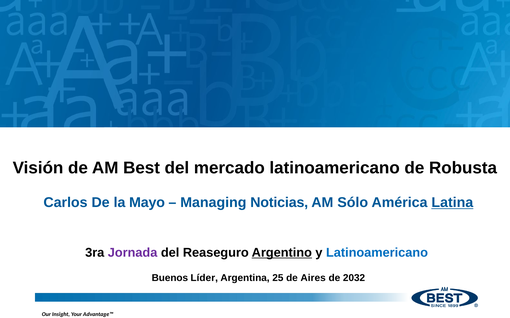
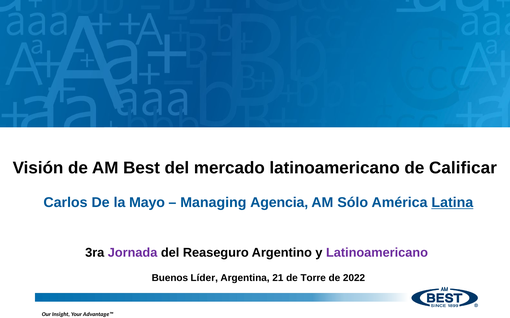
Robusta: Robusta -> Calificar
Noticias: Noticias -> Agencia
Argentino underline: present -> none
Latinoamericano at (377, 253) colour: blue -> purple
25: 25 -> 21
Aires: Aires -> Torre
2032: 2032 -> 2022
